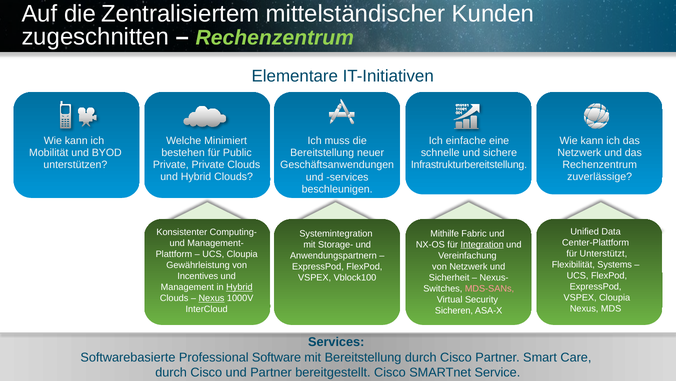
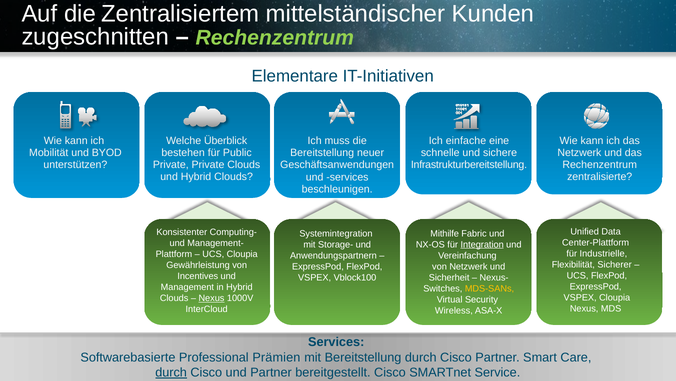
Minimiert: Minimiert -> Überblick
zuverlässige: zuverlässige -> zentralisierte
Unterstützt: Unterstützt -> Industrielle
Systems: Systems -> Sicherer
Hybrid at (239, 287) underline: present -> none
MDS-SANs colour: pink -> yellow
Sicheren: Sicheren -> Wireless
Software: Software -> Prämien
durch at (171, 372) underline: none -> present
